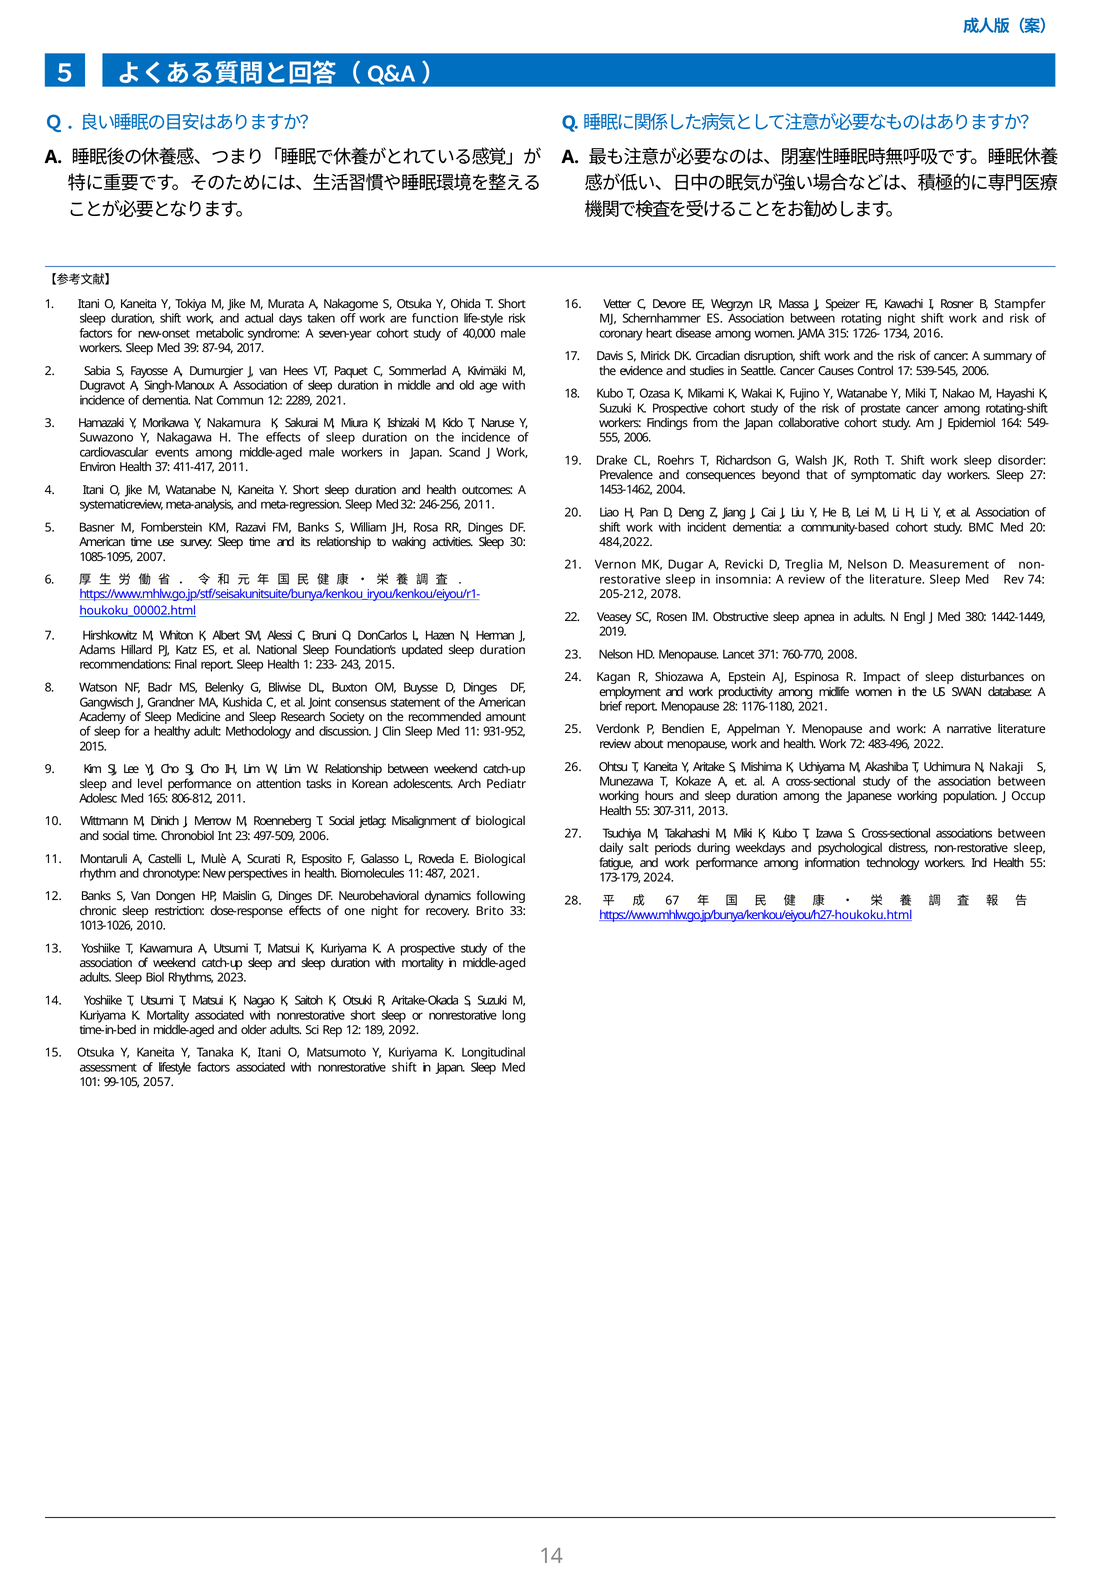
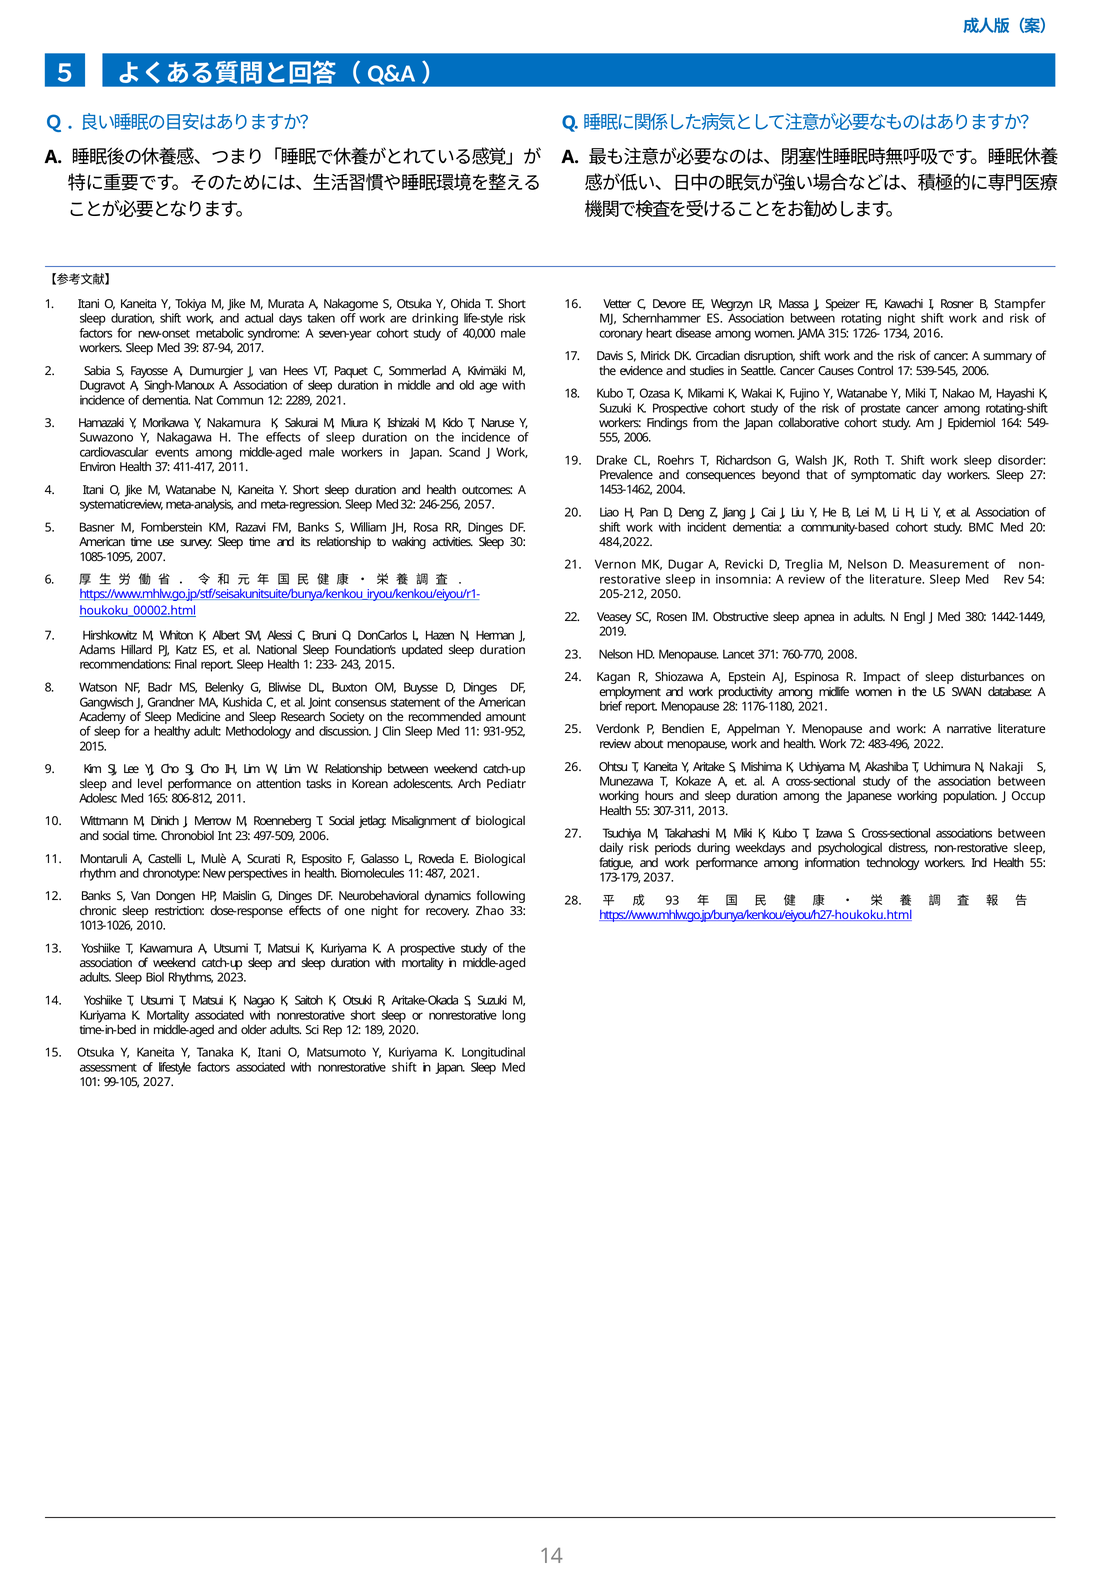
function: function -> drinking
246-256 2011: 2011 -> 2057
74: 74 -> 54
2078: 2078 -> 2050
daily salt: salt -> risk
2024: 2024 -> 2037
67: 67 -> 93
Brito: Brito -> Zhao
2092: 2092 -> 2020
2057: 2057 -> 2027
